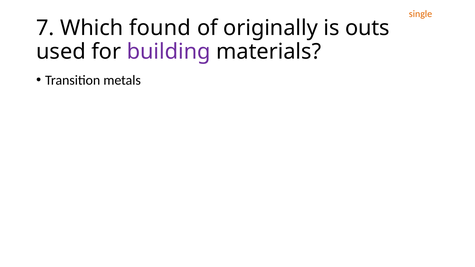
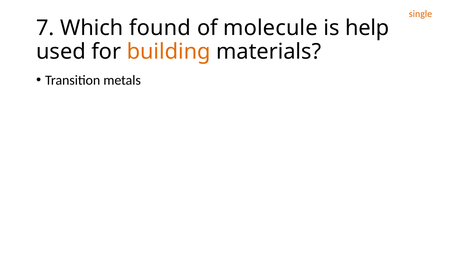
originally: originally -> molecule
outs: outs -> help
building colour: purple -> orange
